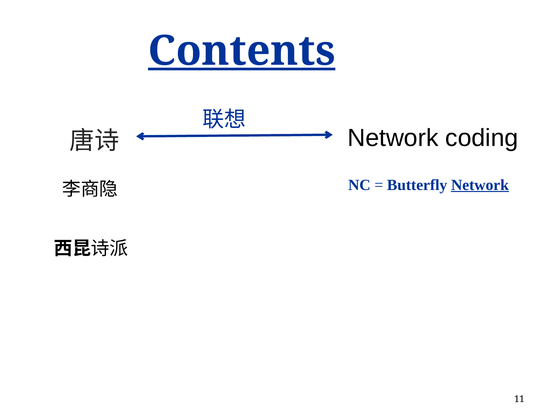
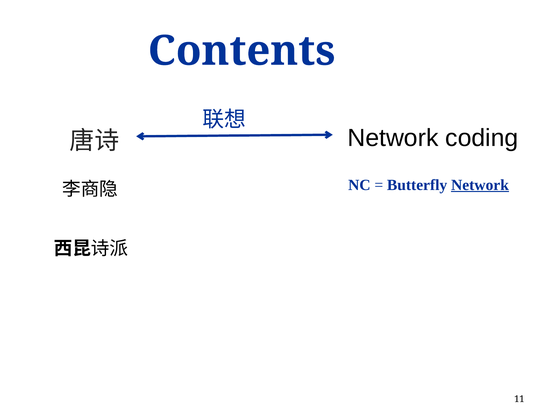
Contents underline: present -> none
